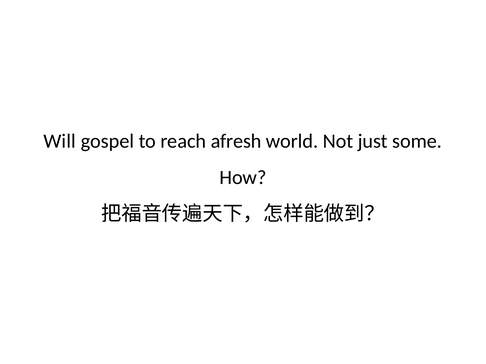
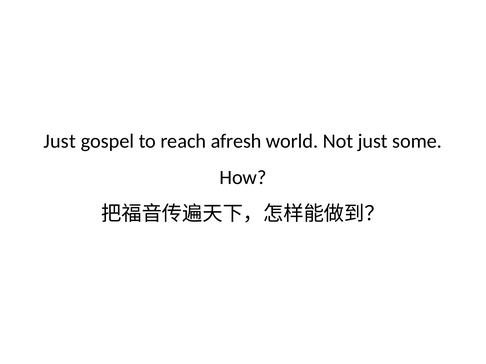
Will at (60, 141): Will -> Just
